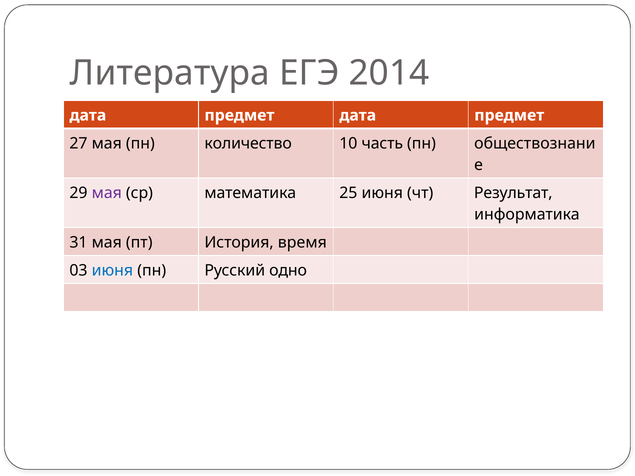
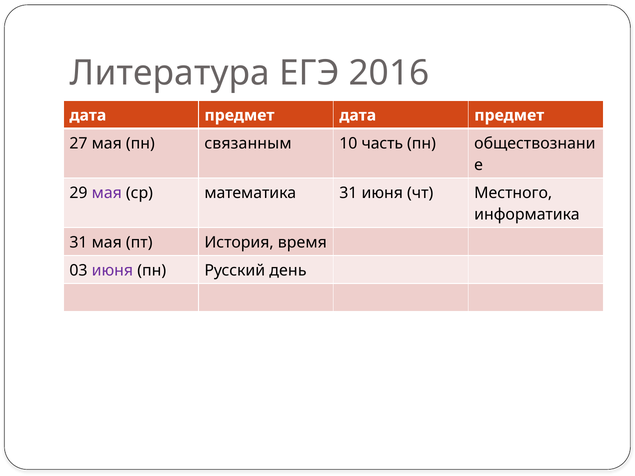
2014: 2014 -> 2016
количество: количество -> связанным
математика 25: 25 -> 31
Результат: Результат -> Местного
июня at (112, 271) colour: blue -> purple
одно: одно -> день
